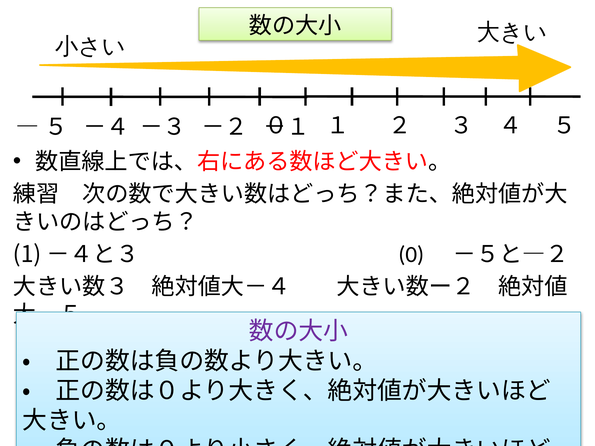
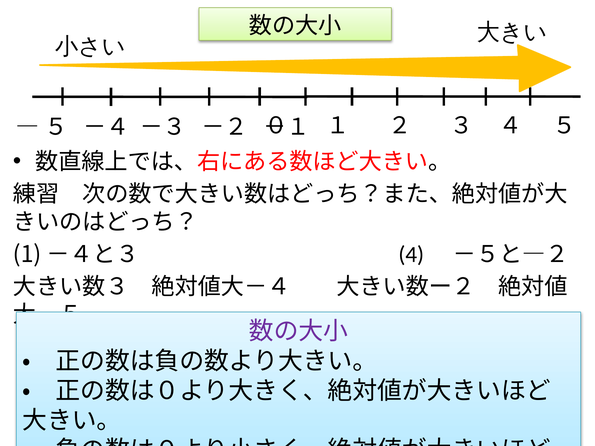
0: 0 -> 4
